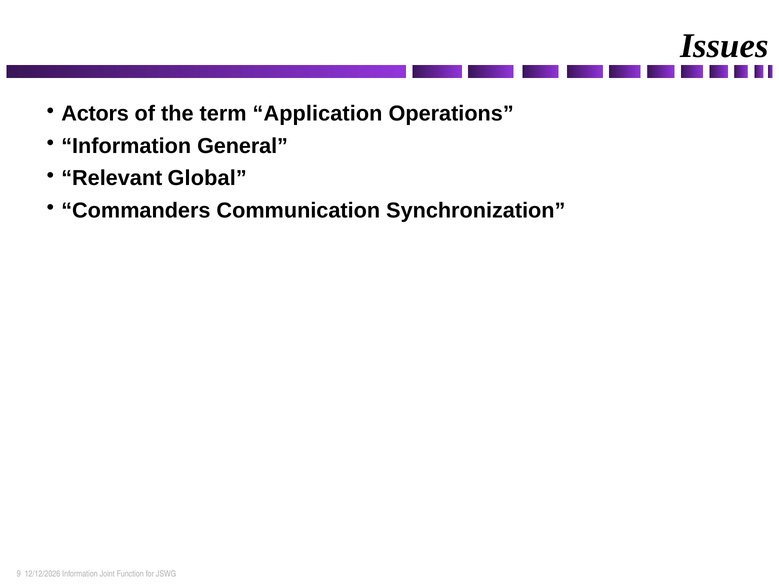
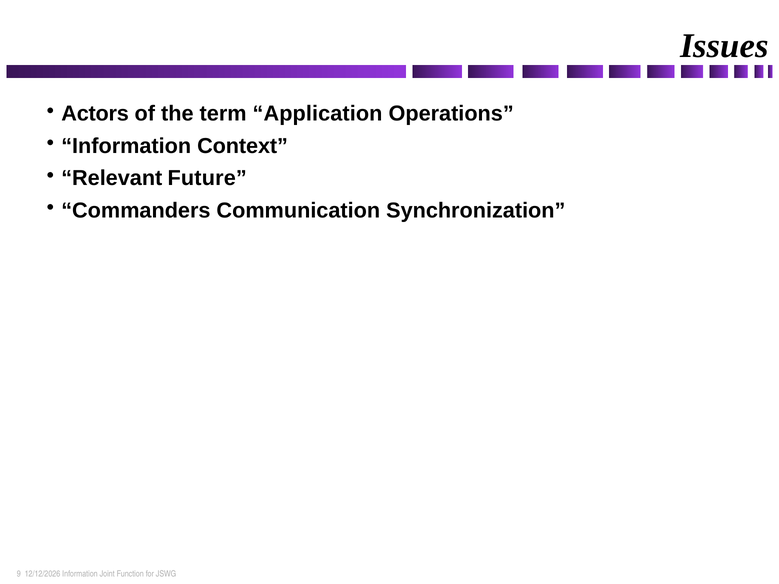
General: General -> Context
Global: Global -> Future
